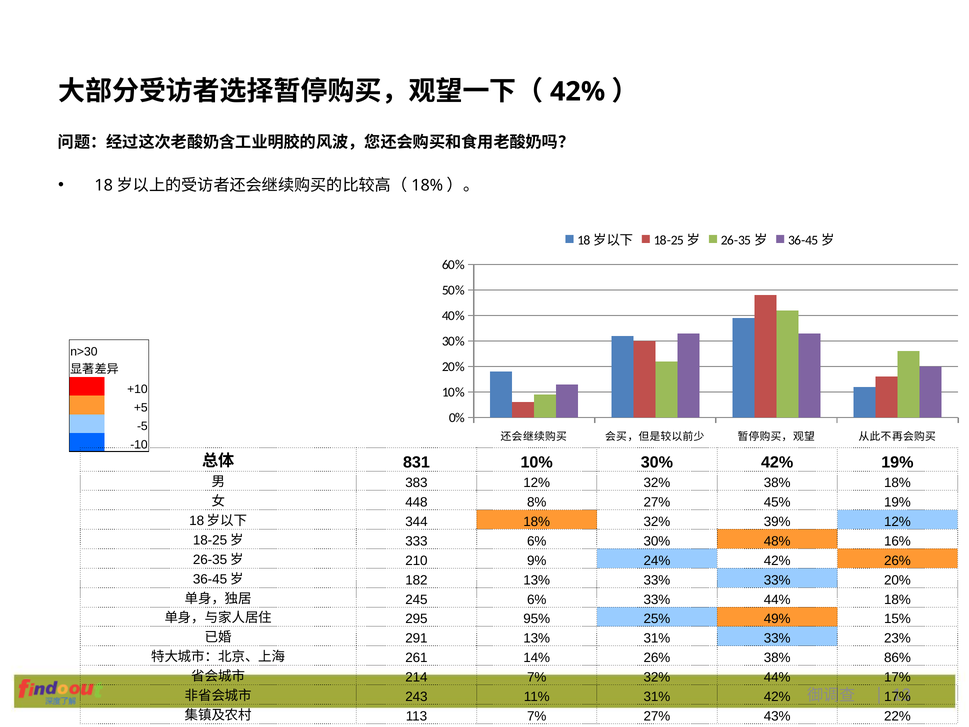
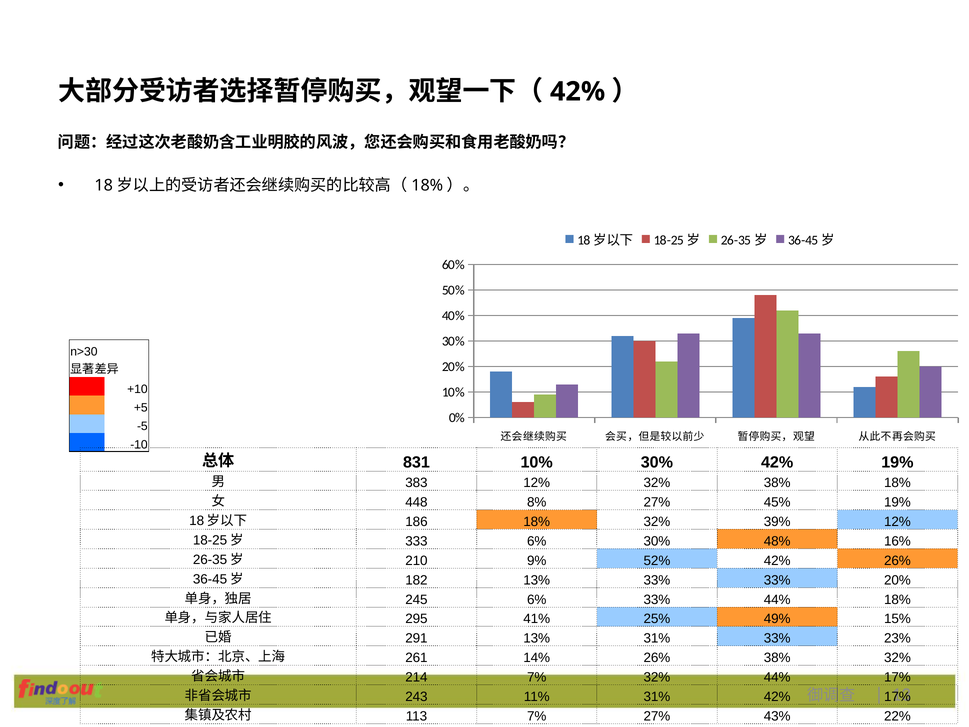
344: 344 -> 186
24%: 24% -> 52%
95%: 95% -> 41%
38% 86%: 86% -> 32%
